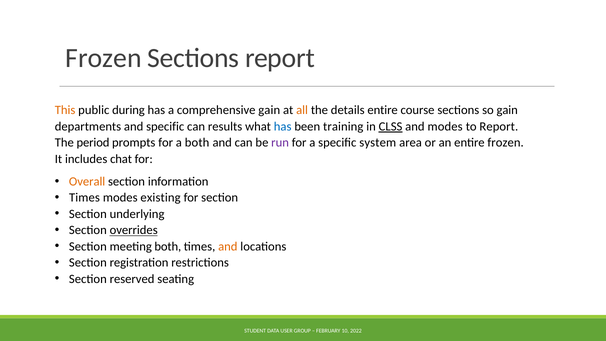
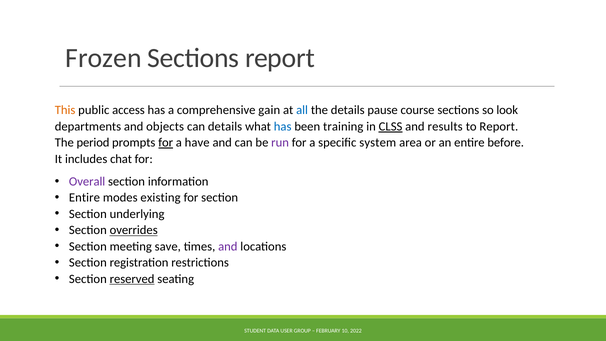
during: during -> access
all colour: orange -> blue
details entire: entire -> pause
so gain: gain -> look
and specific: specific -> objects
can results: results -> details
and modes: modes -> results
for at (166, 143) underline: none -> present
a both: both -> have
entire frozen: frozen -> before
Overall colour: orange -> purple
Times at (84, 198): Times -> Entire
meeting both: both -> save
and at (228, 246) colour: orange -> purple
reserved underline: none -> present
